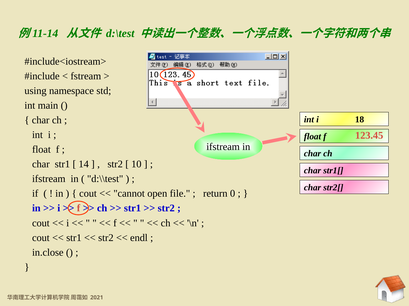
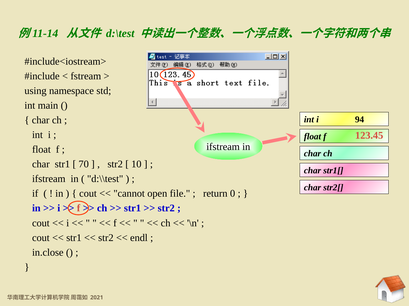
18: 18 -> 94
14: 14 -> 70
